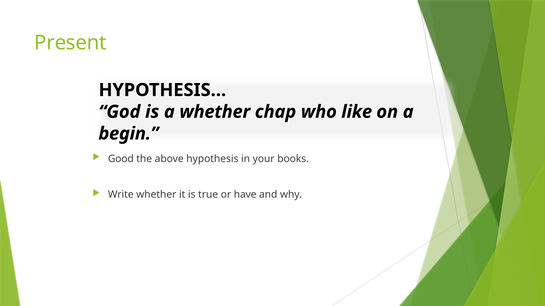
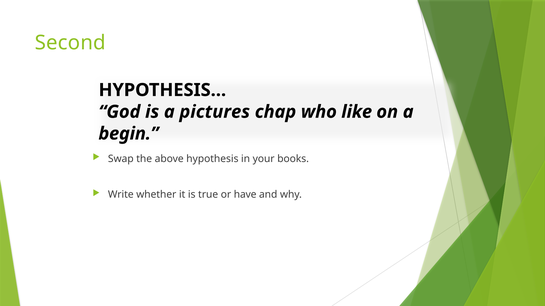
Present: Present -> Second
a whether: whether -> pictures
Good: Good -> Swap
